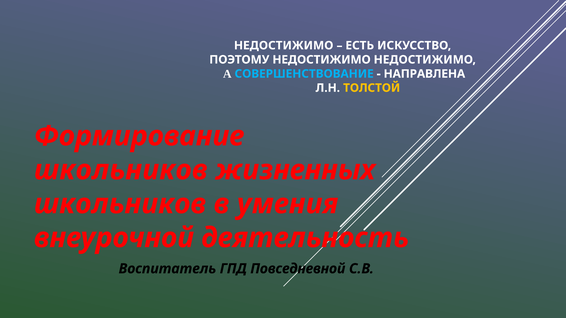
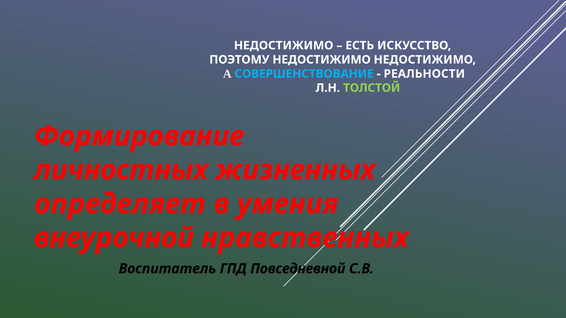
НАПРАВЛЕНА: НАПРАВЛЕНА -> РЕАЛЬНОСТИ
ТОЛСТОЙ colour: yellow -> light green
школьников at (121, 170): школьников -> личностных
школьников at (120, 204): школьников -> определяет
деятельность: деятельность -> нравственных
